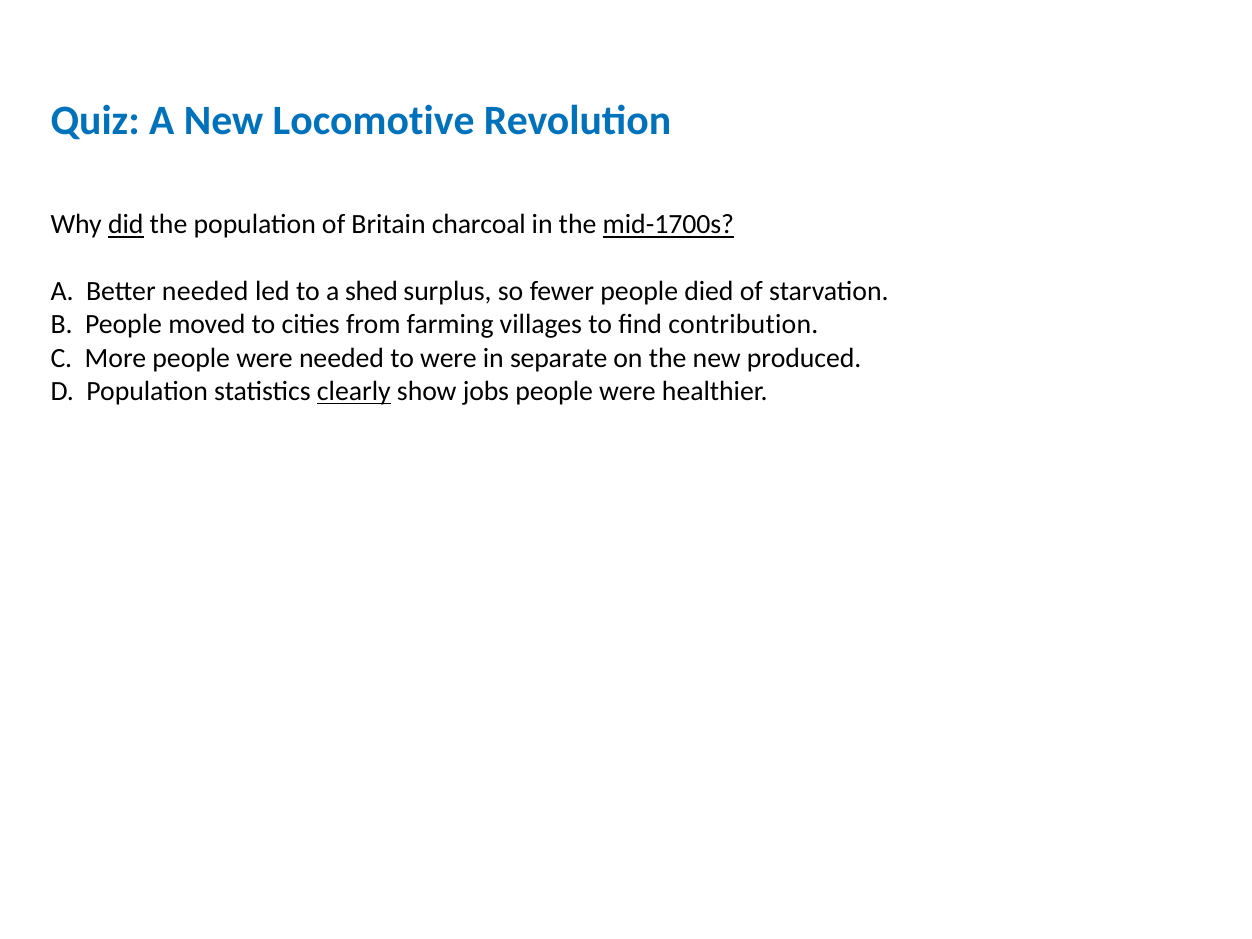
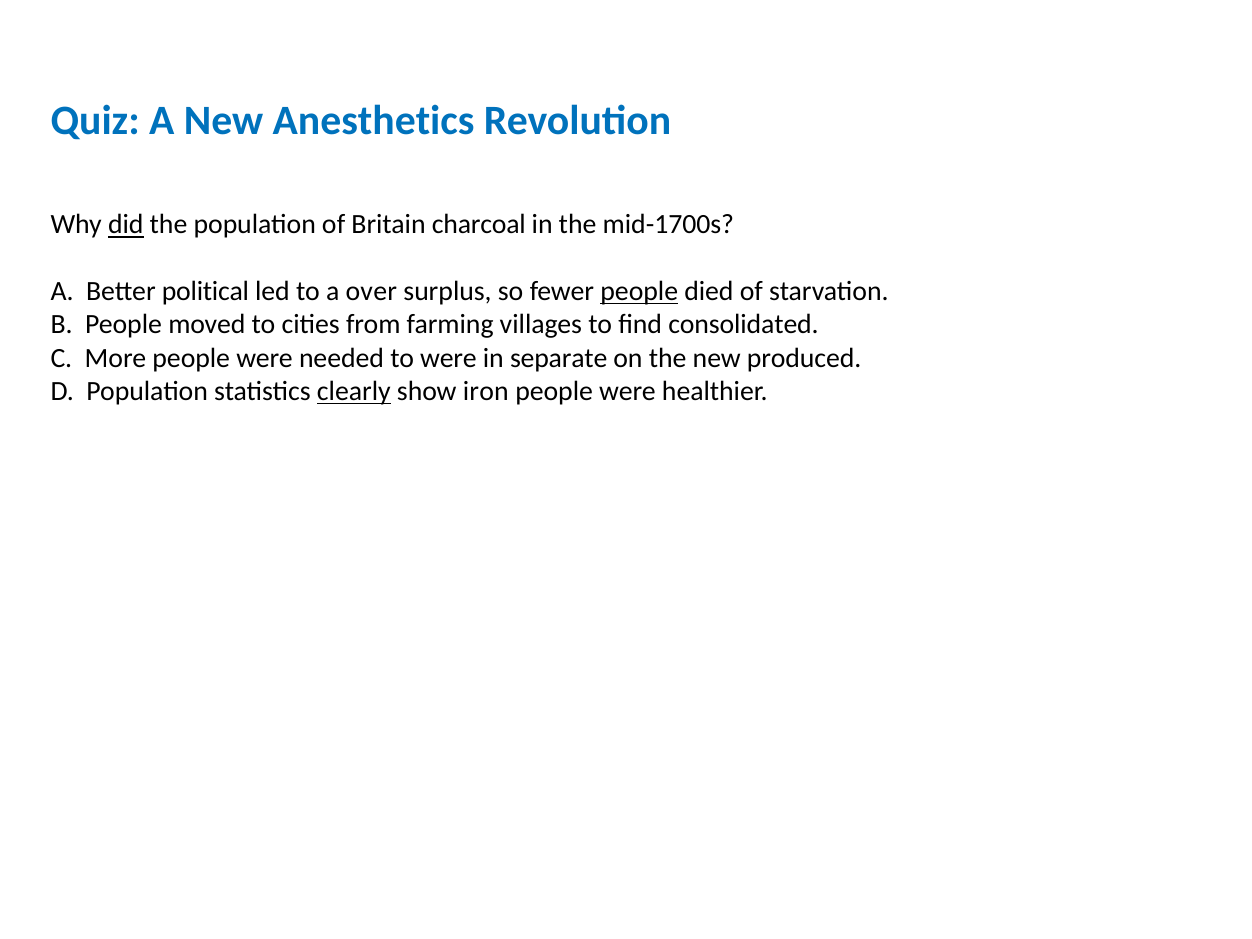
Locomotive: Locomotive -> Anesthetics
mid-1700s underline: present -> none
Better needed: needed -> political
shed: shed -> over
people at (639, 291) underline: none -> present
contribution: contribution -> consolidated
jobs: jobs -> iron
